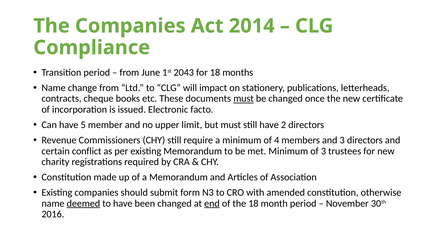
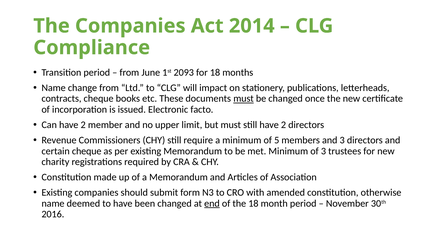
2043: 2043 -> 2093
Can have 5: 5 -> 2
4: 4 -> 5
certain conflict: conflict -> cheque
deemed underline: present -> none
